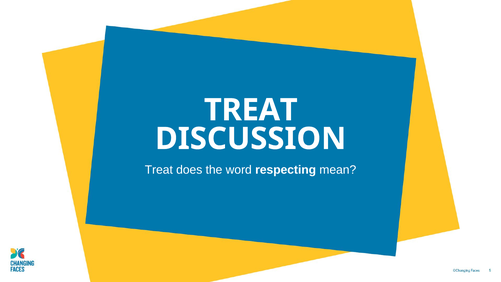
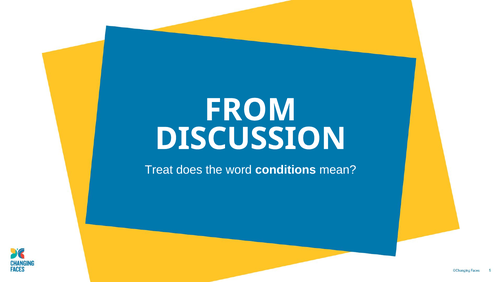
TREAT at (251, 110): TREAT -> FROM
respecting: respecting -> conditions
